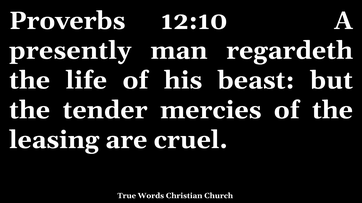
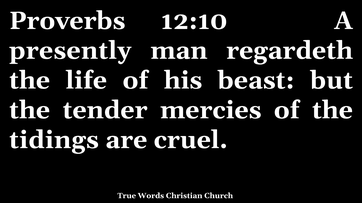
leasing: leasing -> tidings
